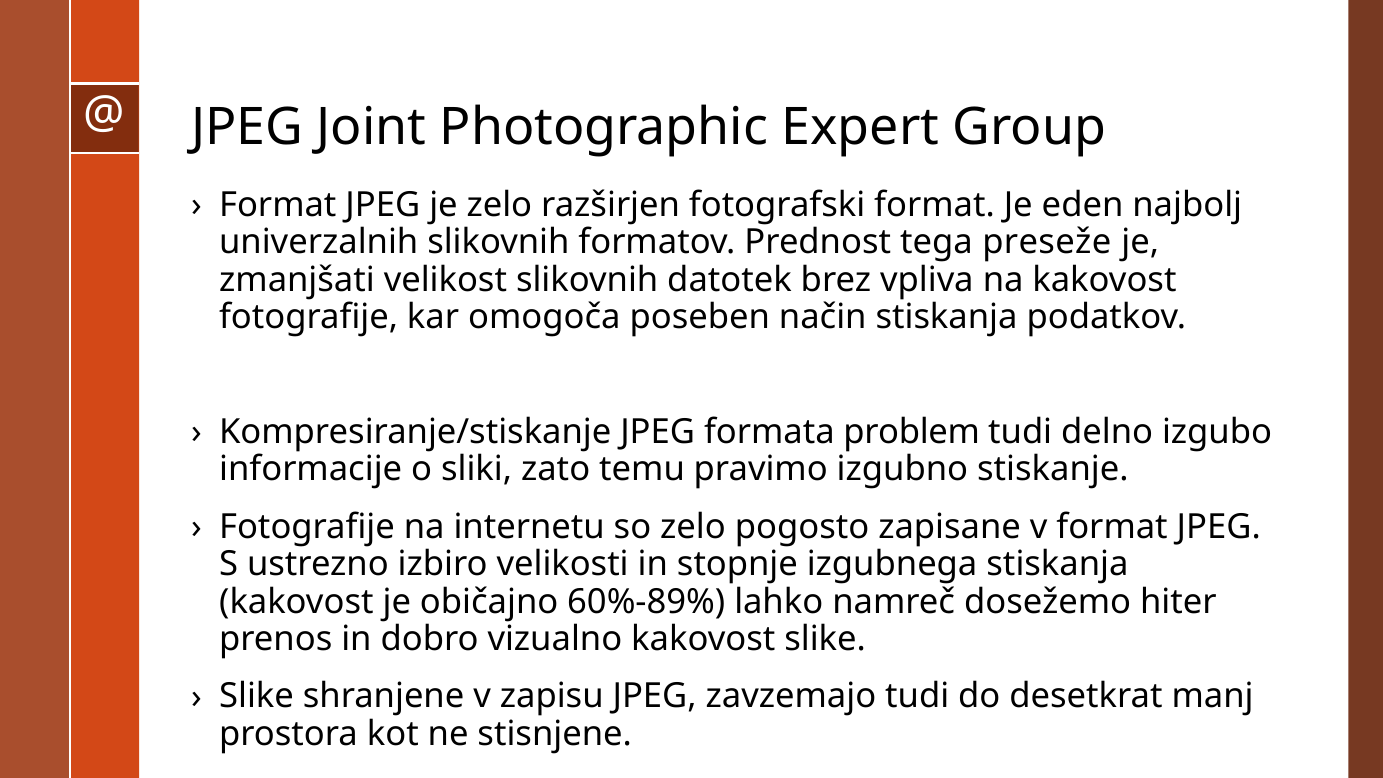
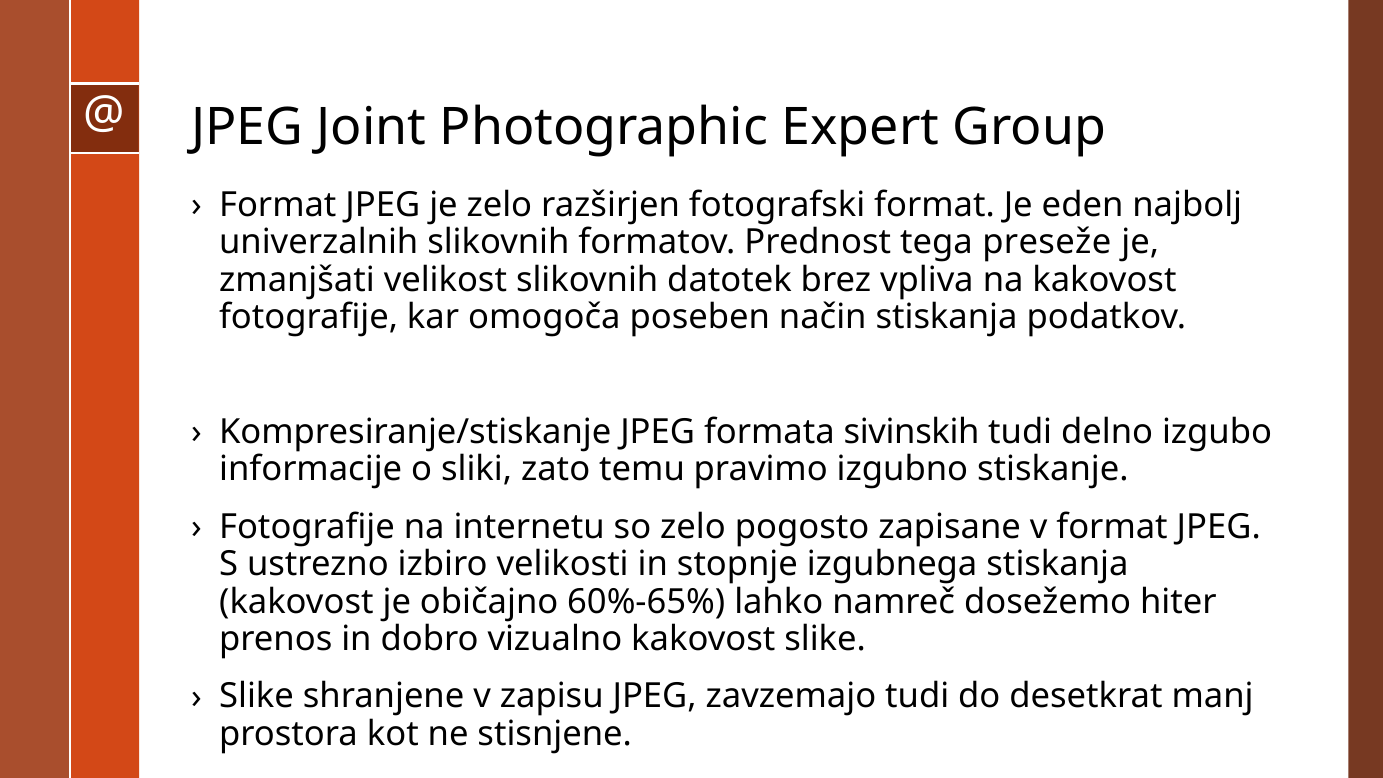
problem: problem -> sivinskih
60%-89%: 60%-89% -> 60%-65%
